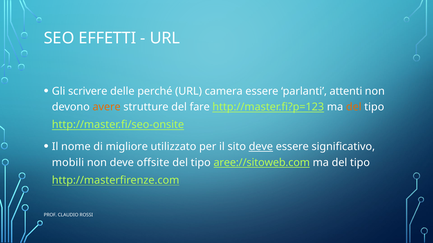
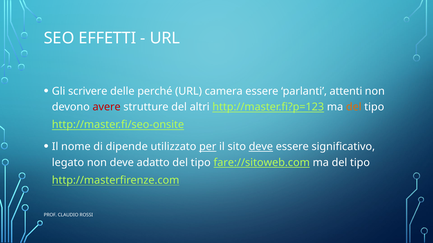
avere colour: orange -> red
fare: fare -> altri
migliore: migliore -> dipende
per underline: none -> present
mobili: mobili -> legato
offsite: offsite -> adatto
aree://sitoweb.com: aree://sitoweb.com -> fare://sitoweb.com
